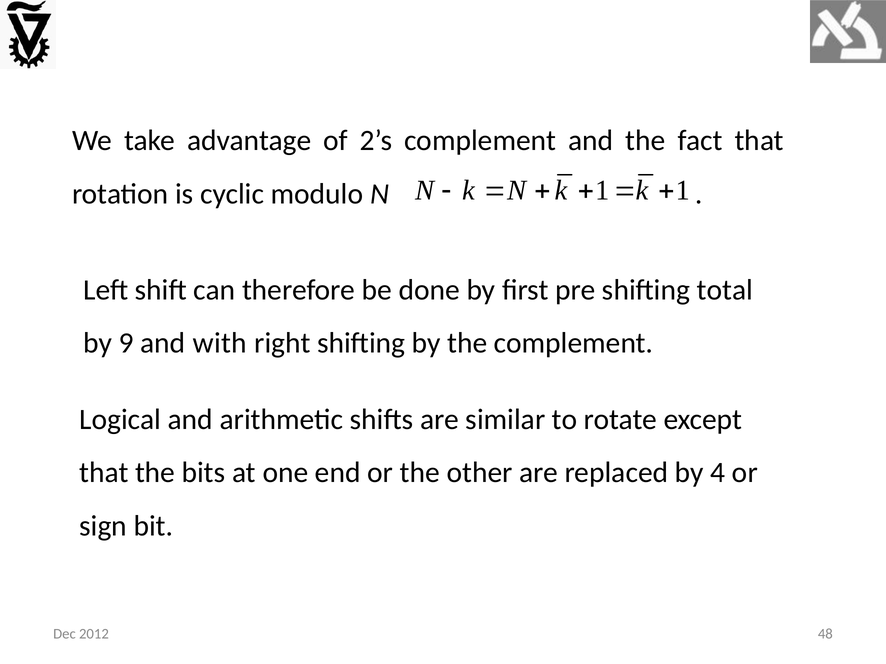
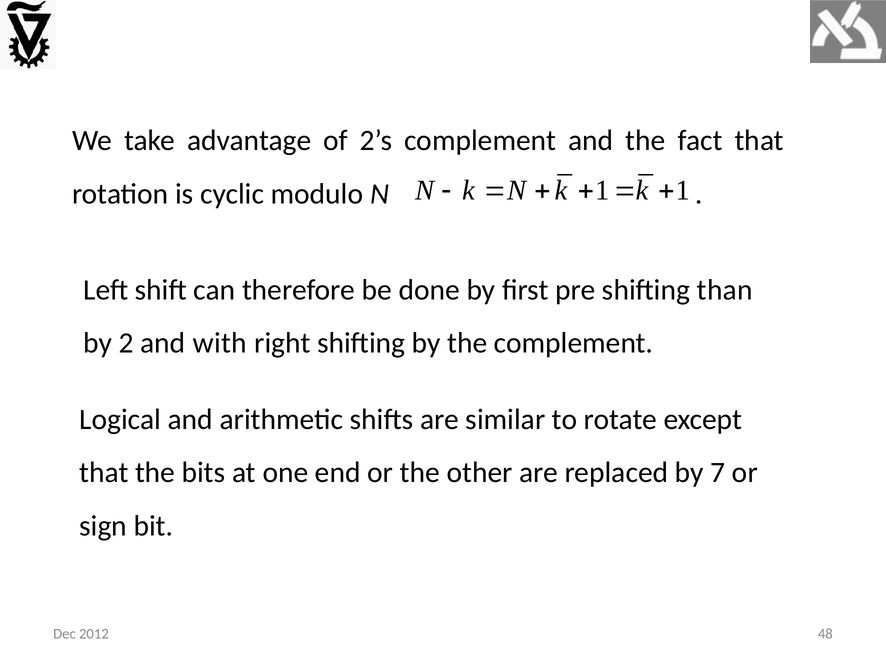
total: total -> than
9: 9 -> 2
4: 4 -> 7
